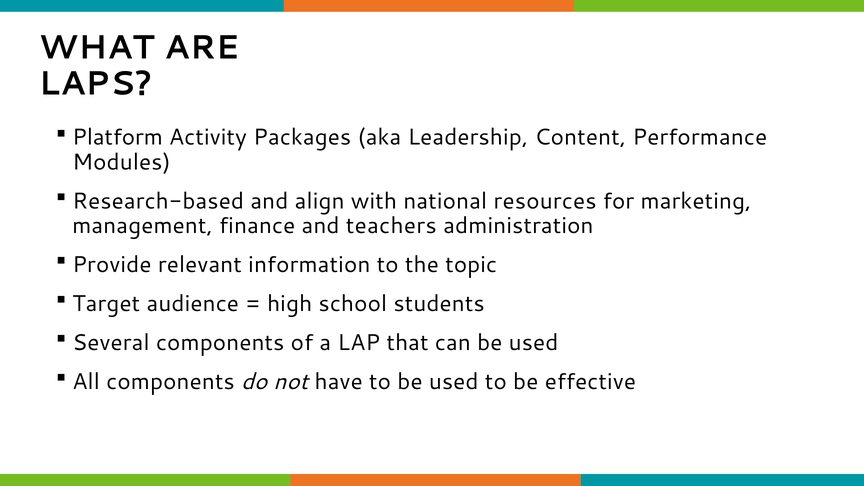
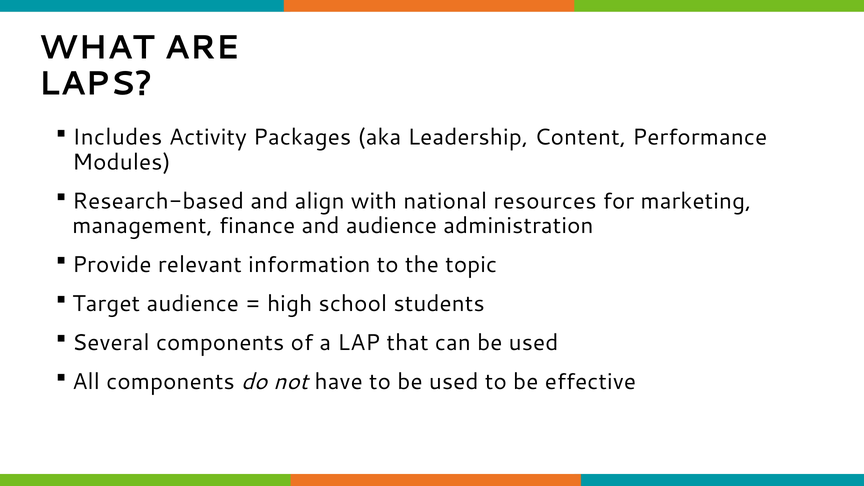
Platform: Platform -> Includes
and teachers: teachers -> audience
